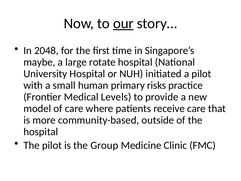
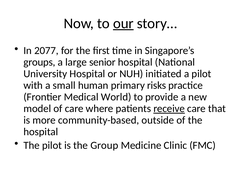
2048: 2048 -> 2077
maybe: maybe -> groups
rotate: rotate -> senior
Levels: Levels -> World
receive underline: none -> present
